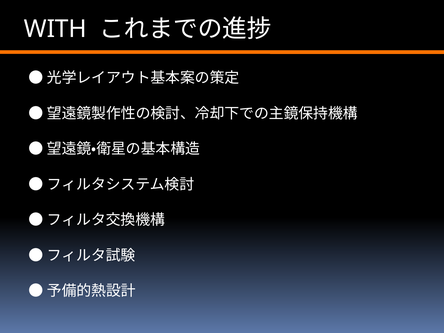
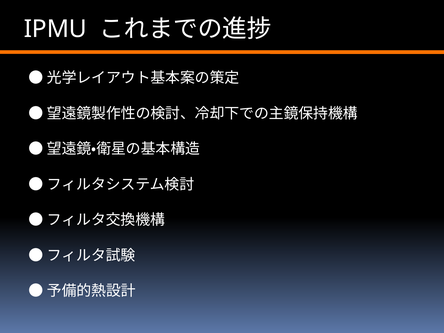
WITH: WITH -> IPMU
